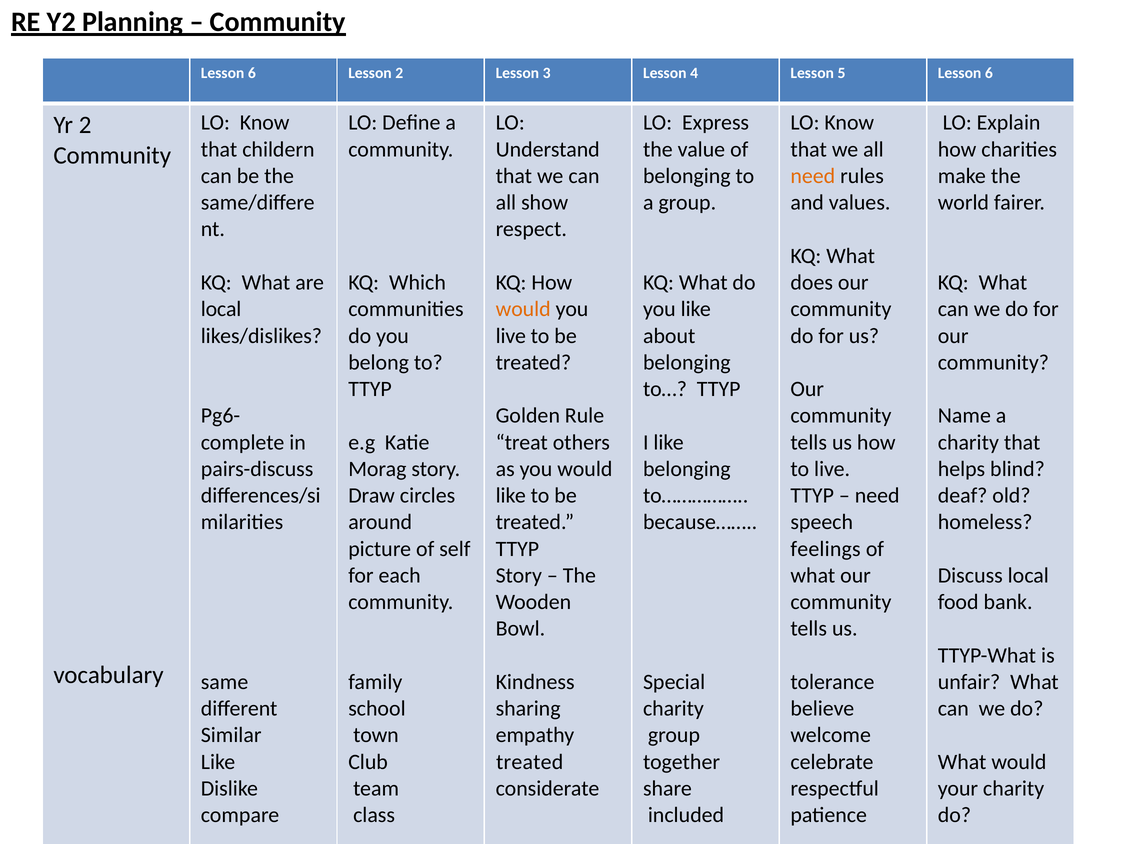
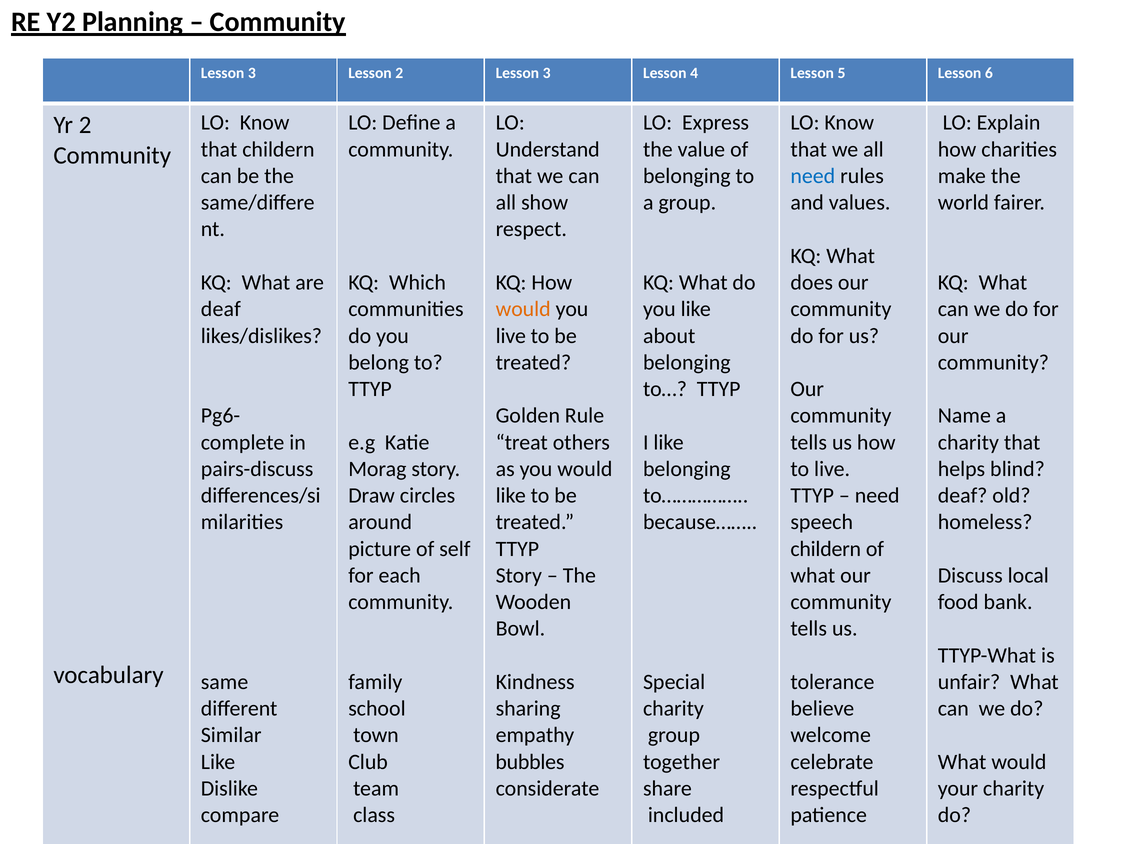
6 at (252, 73): 6 -> 3
need at (813, 176) colour: orange -> blue
local at (221, 309): local -> deaf
feelings at (826, 549): feelings -> childern
treated at (530, 762): treated -> bubbles
